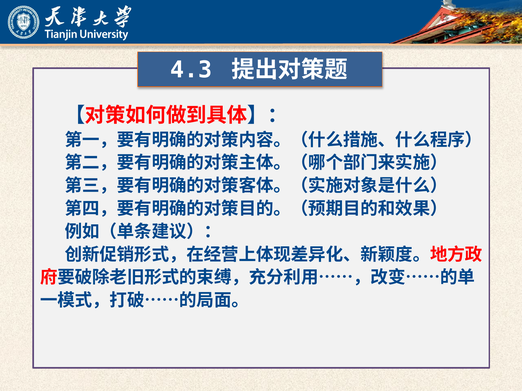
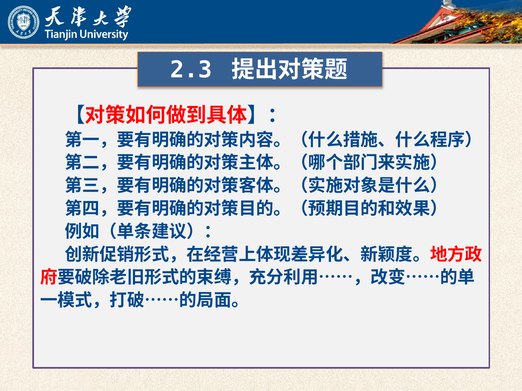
4.3: 4.3 -> 2.3
